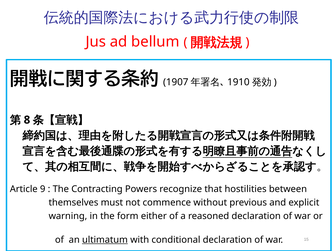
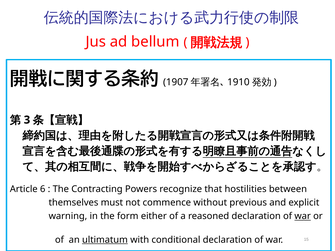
8: 8 -> 3
9: 9 -> 6
war at (303, 216) underline: none -> present
